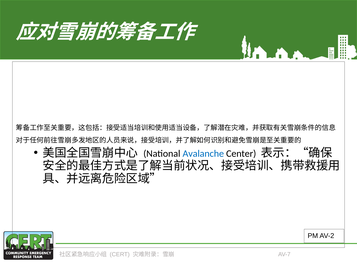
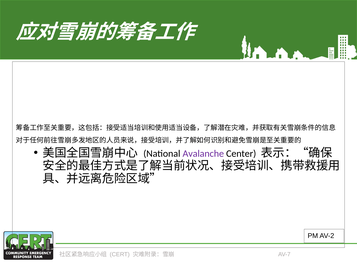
Avalanche colour: blue -> purple
